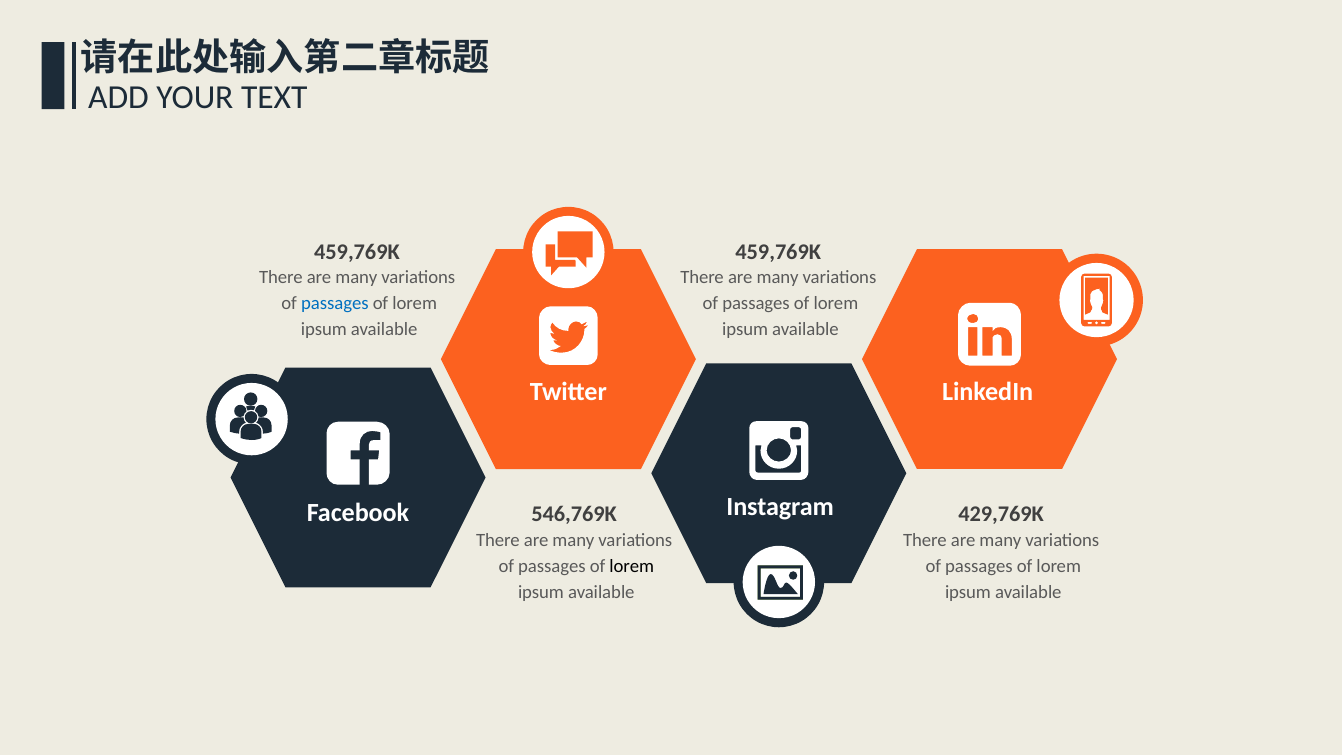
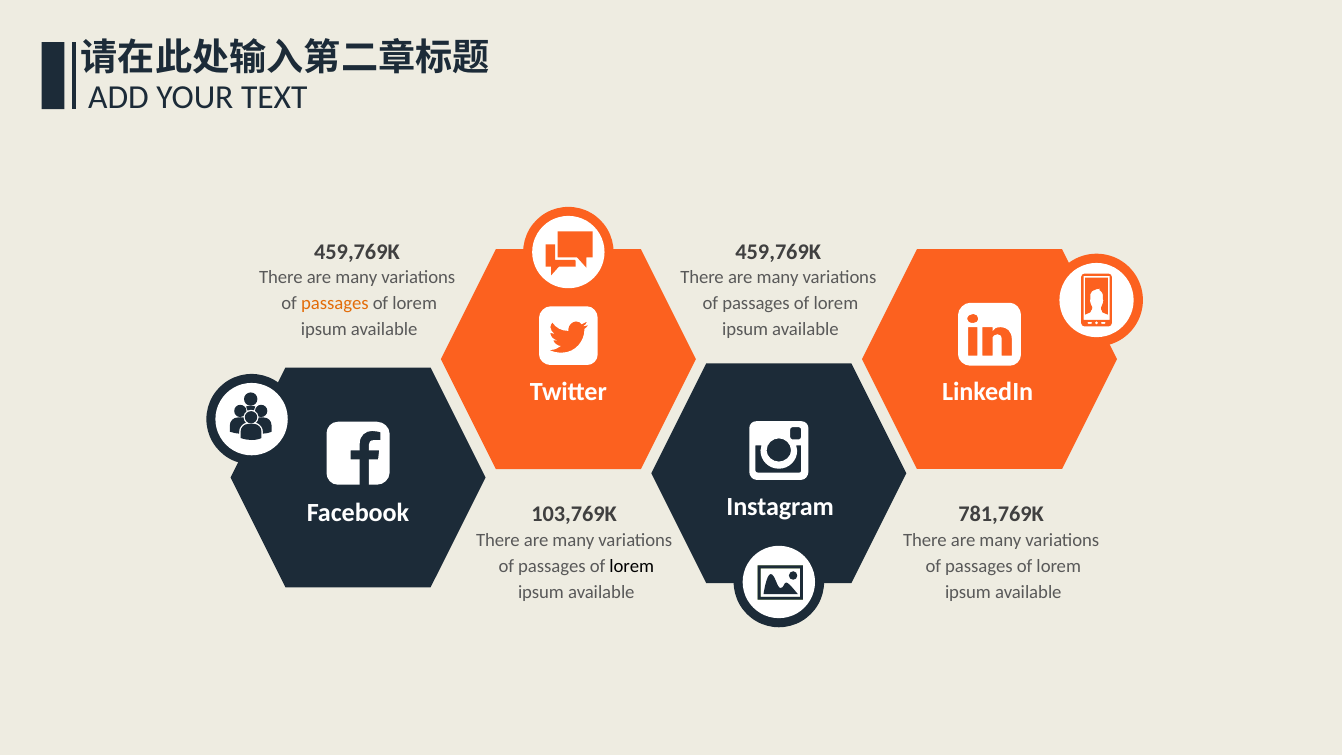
passages at (335, 304) colour: blue -> orange
546,769K: 546,769K -> 103,769K
429,769K: 429,769K -> 781,769K
